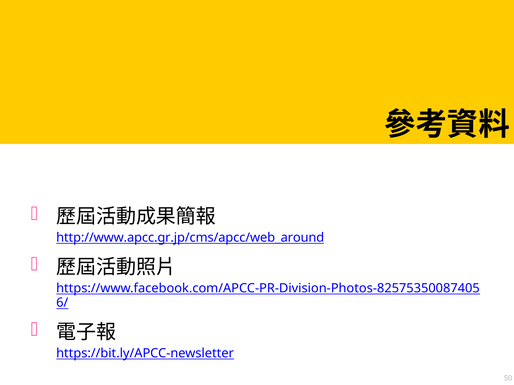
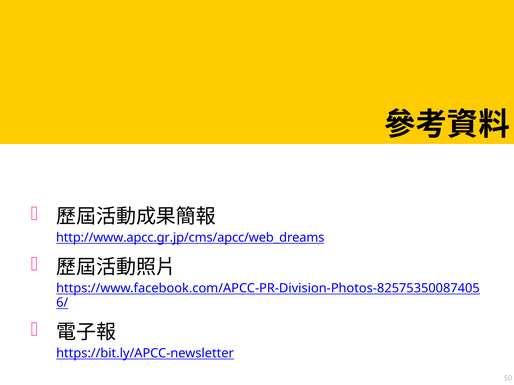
http://www.apcc.gr.jp/cms/apcc/web_around: http://www.apcc.gr.jp/cms/apcc/web_around -> http://www.apcc.gr.jp/cms/apcc/web_dreams
